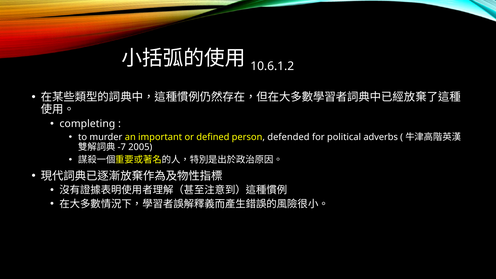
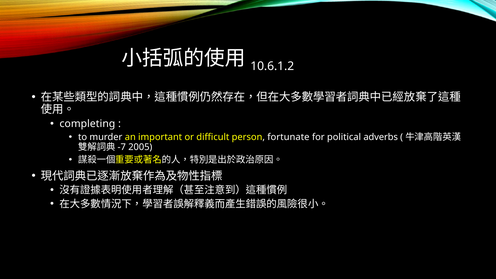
deﬁned: deﬁned -> difﬁcult
defended: defended -> fortunate
